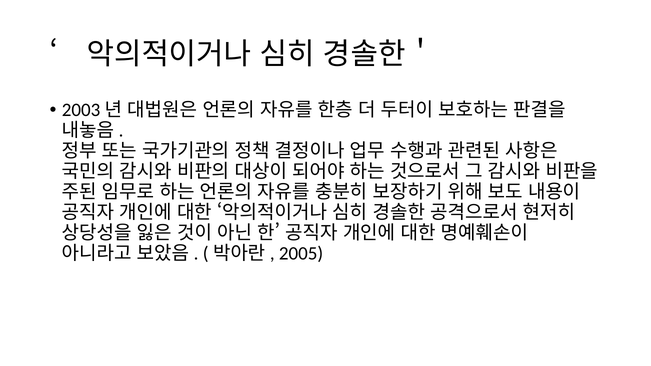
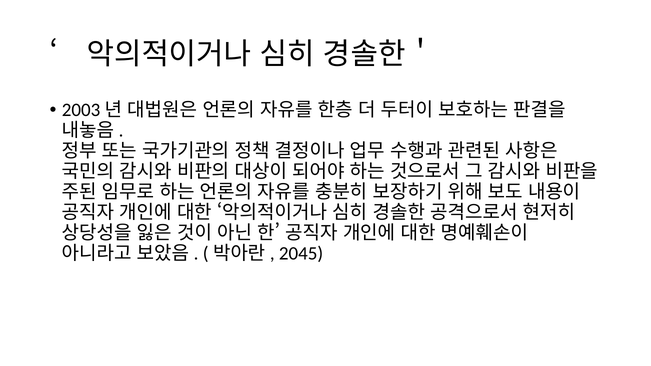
2005: 2005 -> 2045
